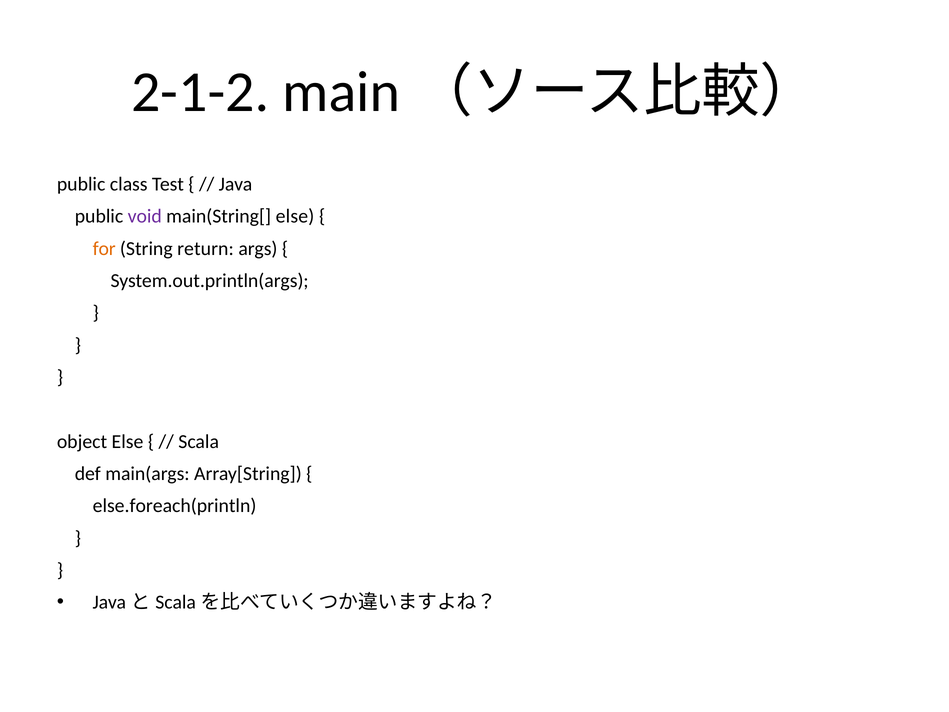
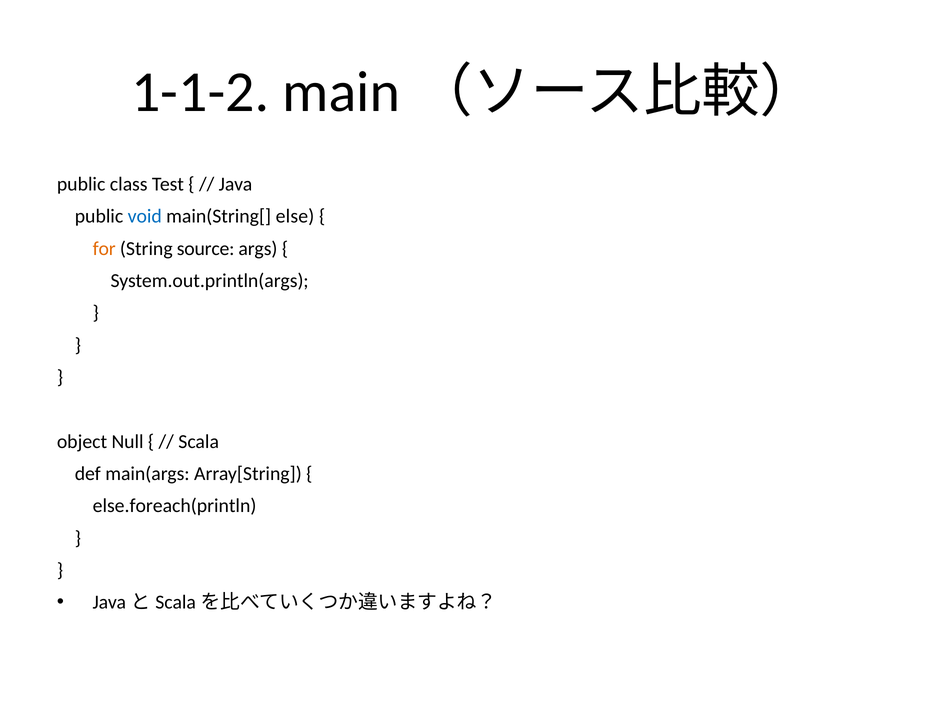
2-1-2: 2-1-2 -> 1-1-2
void colour: purple -> blue
return: return -> source
object Else: Else -> Null
